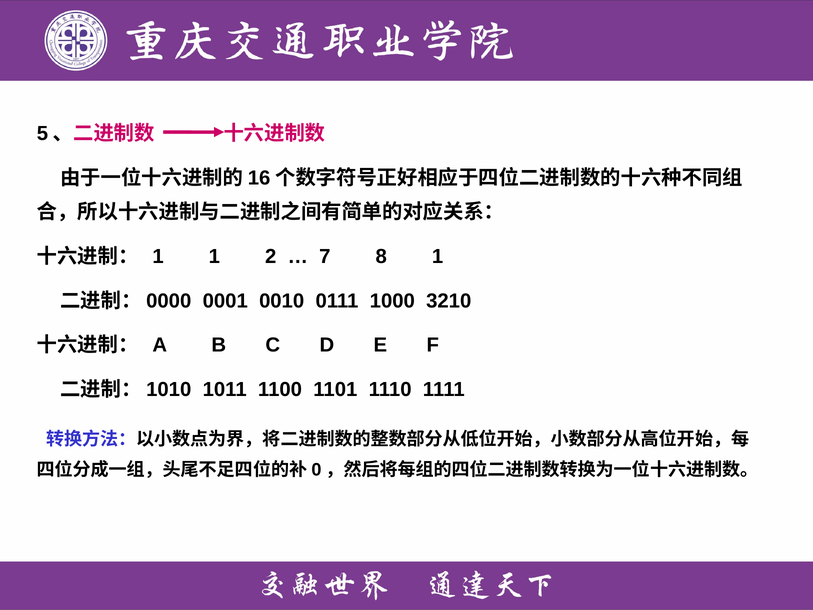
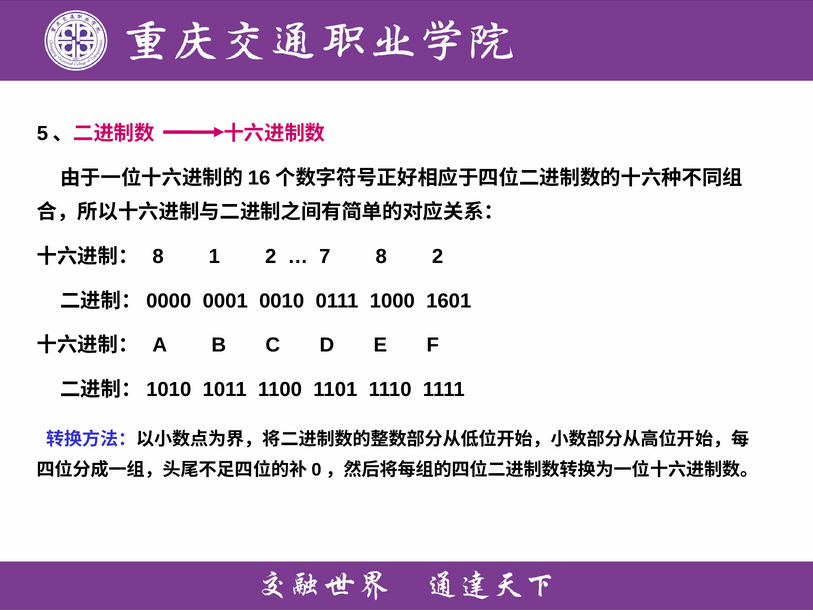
1 at (158, 256): 1 -> 8
8 1: 1 -> 2
3210: 3210 -> 1601
